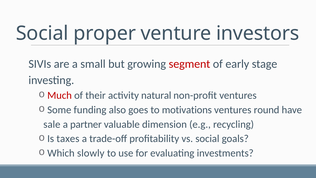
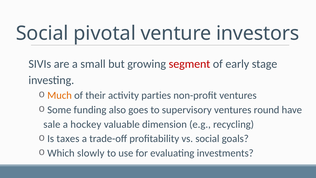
proper: proper -> pivotal
Much colour: red -> orange
natural: natural -> parties
motivations: motivations -> supervisory
partner: partner -> hockey
